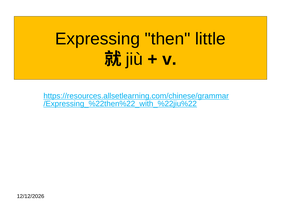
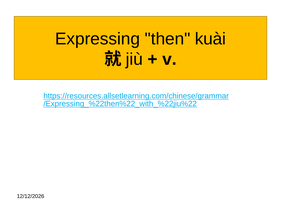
little: little -> kuài
